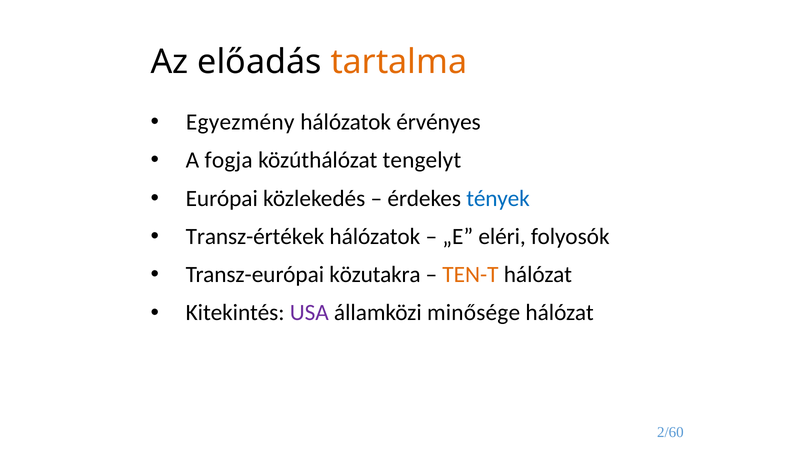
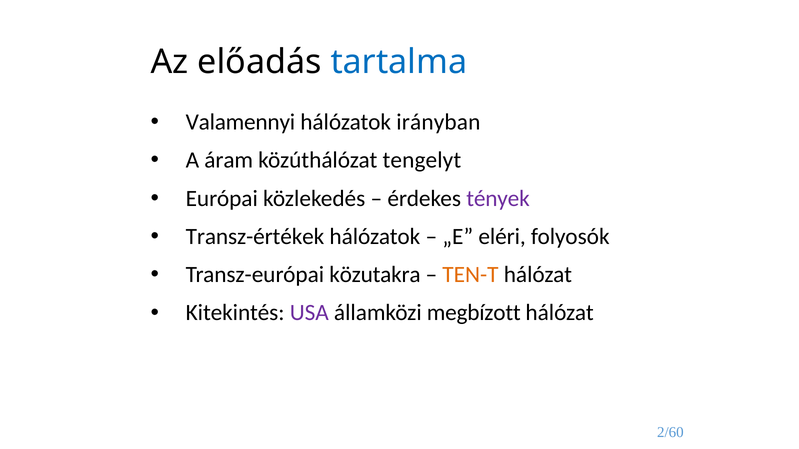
tartalma colour: orange -> blue
Egyezmény: Egyezmény -> Valamennyi
érvényes: érvényes -> irányban
fogja: fogja -> áram
tények colour: blue -> purple
minősége: minősége -> megbízott
